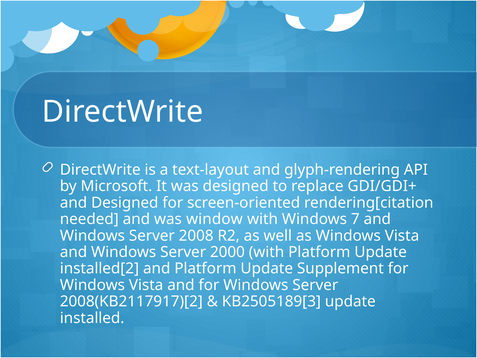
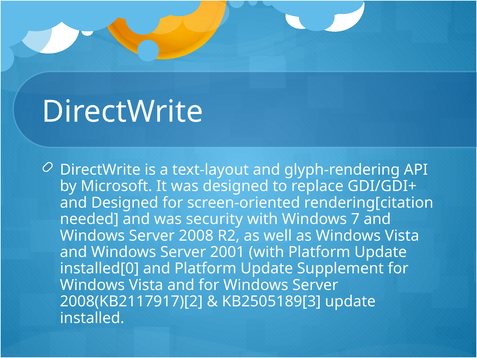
window: window -> security
2000: 2000 -> 2001
installed[2: installed[2 -> installed[0
